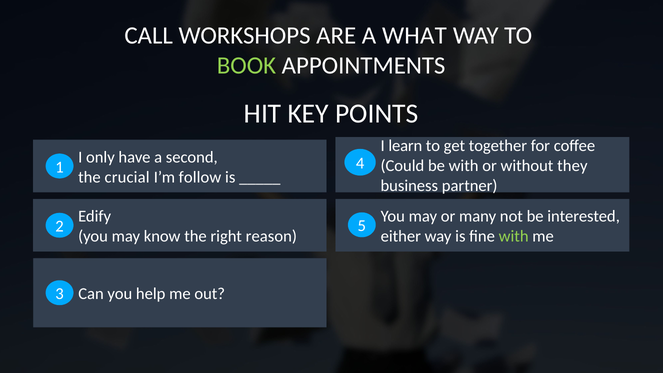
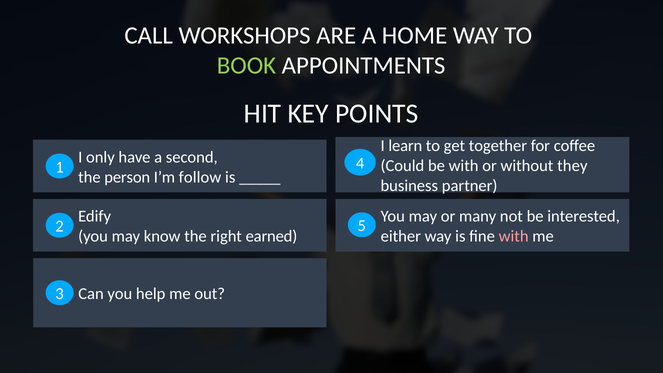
WHAT: WHAT -> HOME
crucial: crucial -> person
reason: reason -> earned
with at (514, 236) colour: light green -> pink
